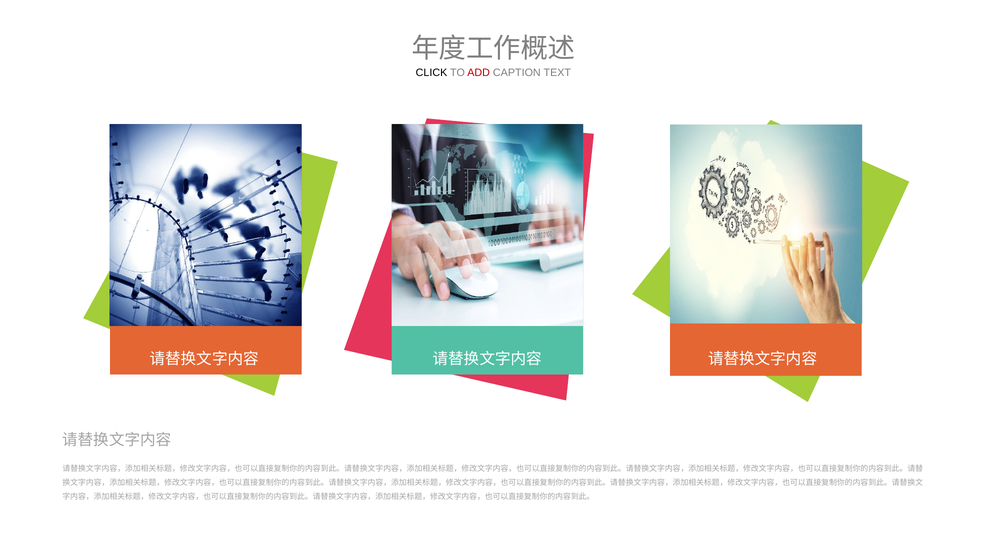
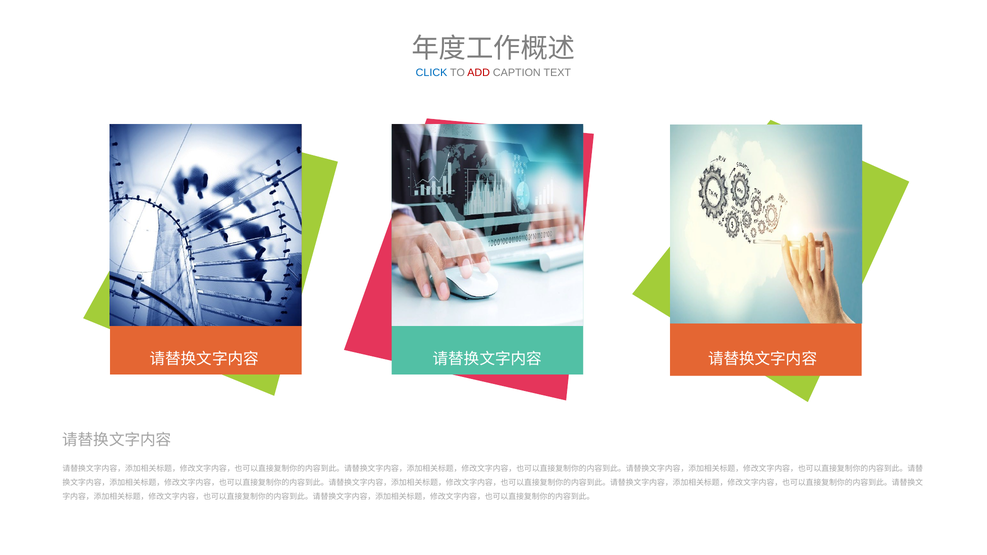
CLICK colour: black -> blue
